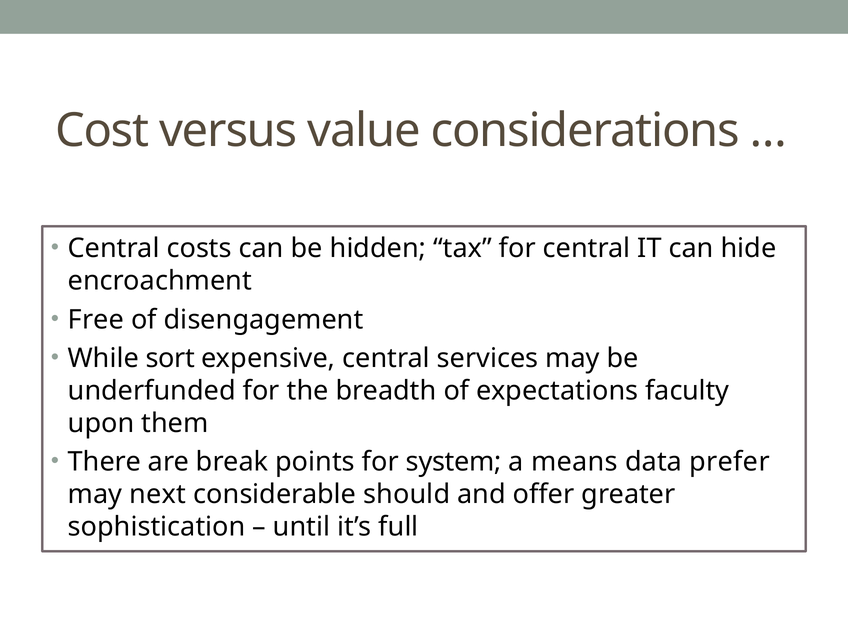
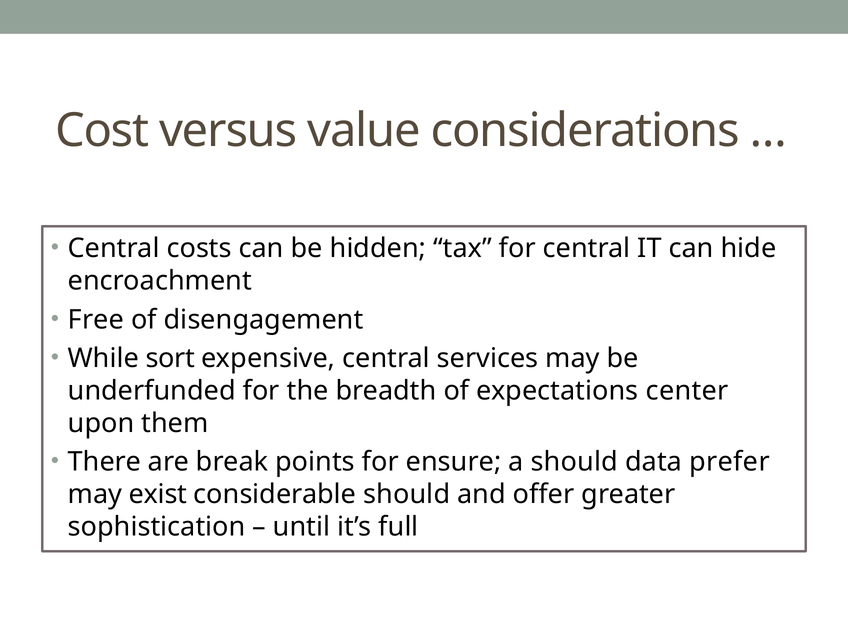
faculty: faculty -> center
system: system -> ensure
a means: means -> should
next: next -> exist
